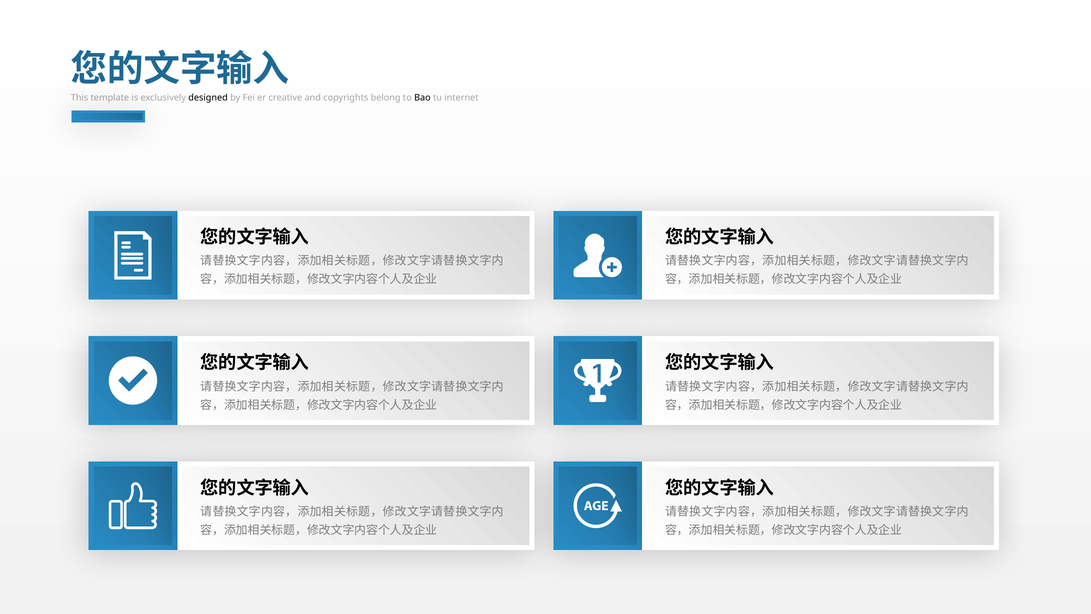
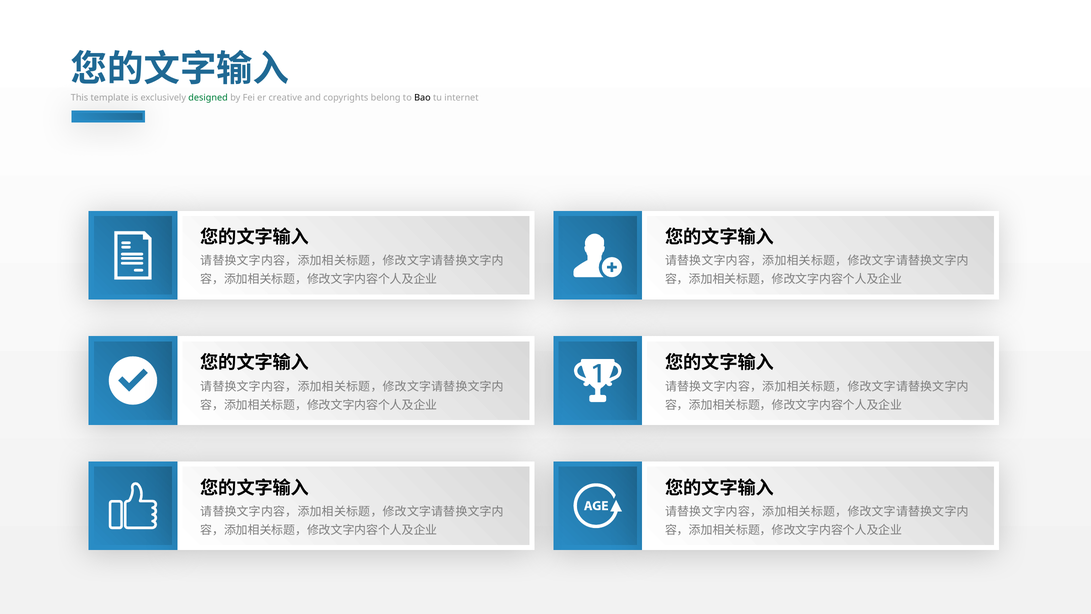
designed colour: black -> green
